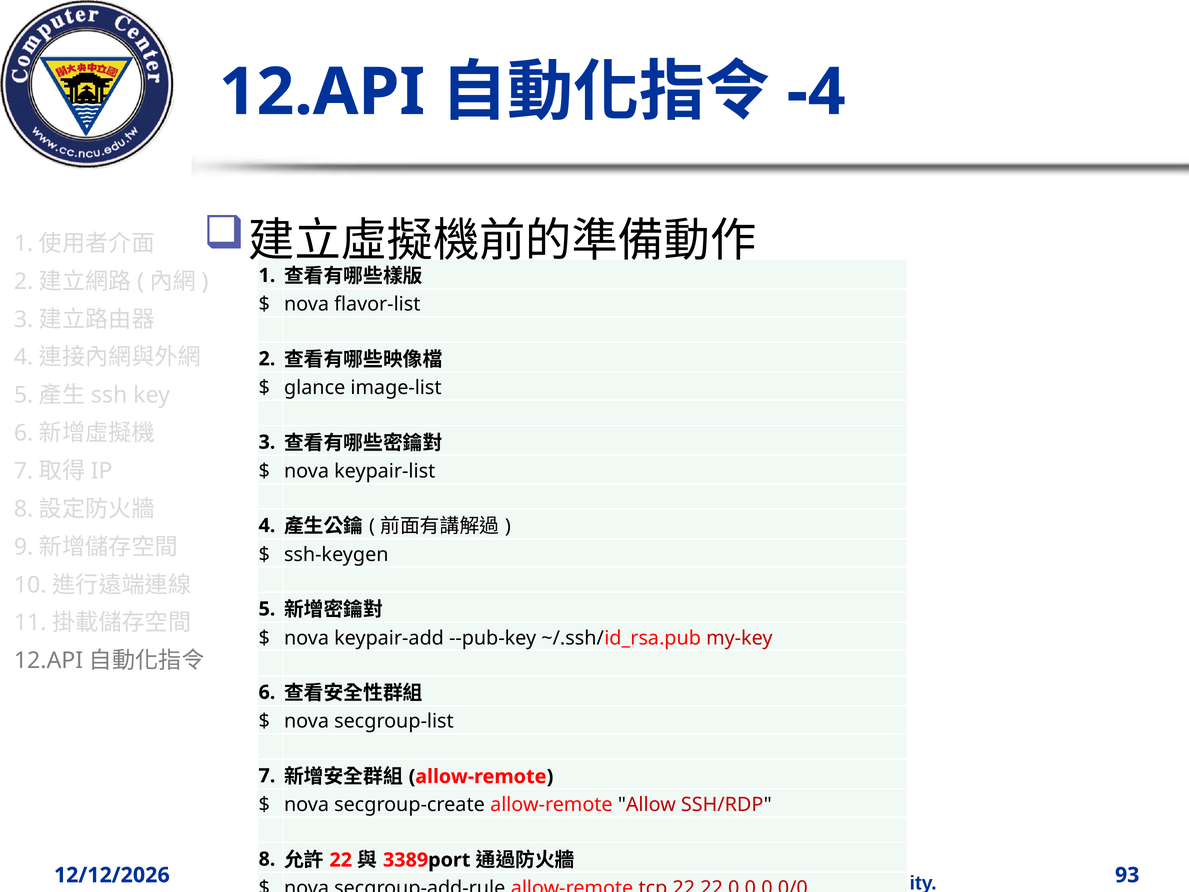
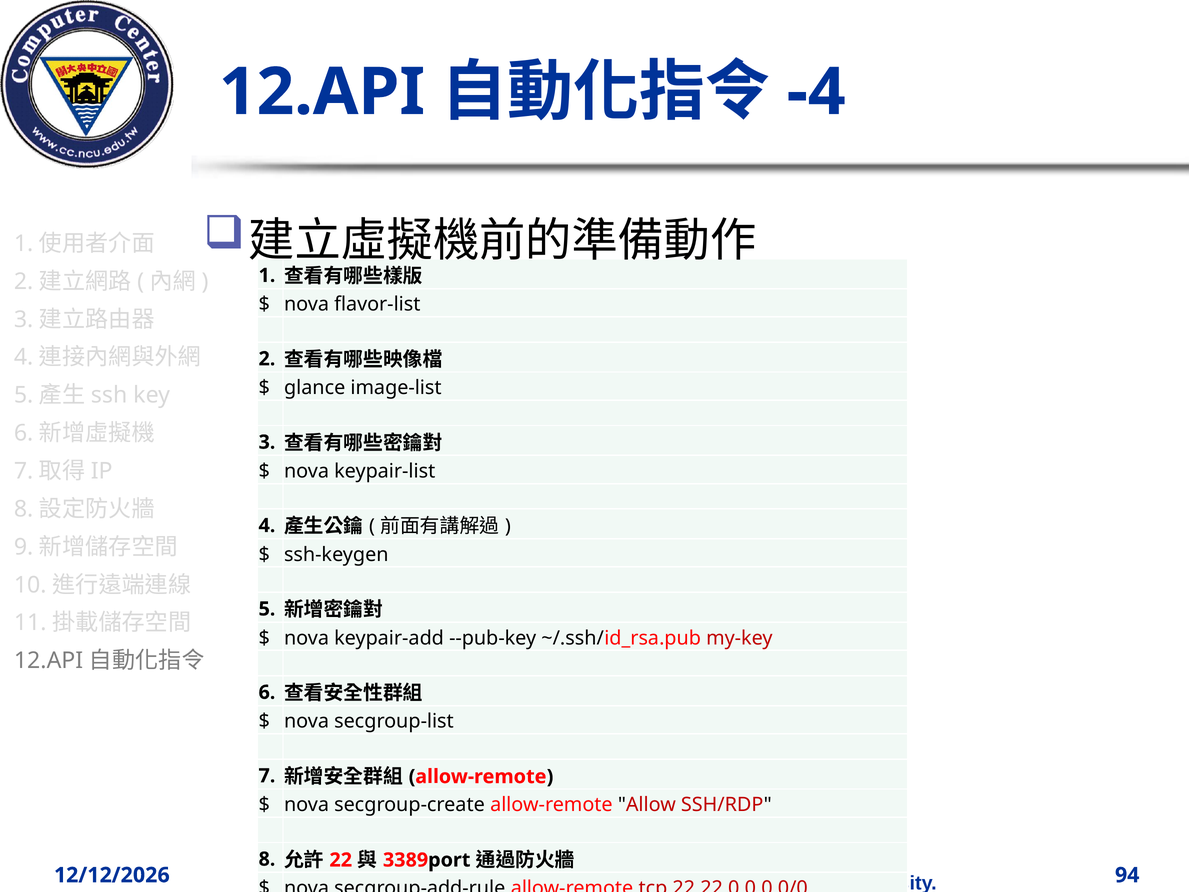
93: 93 -> 94
